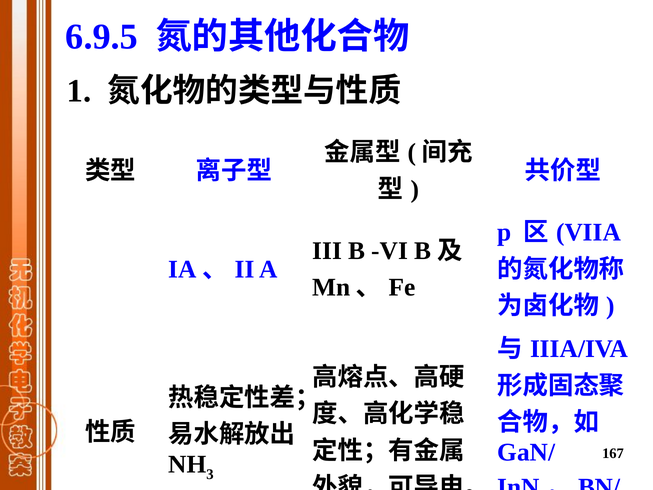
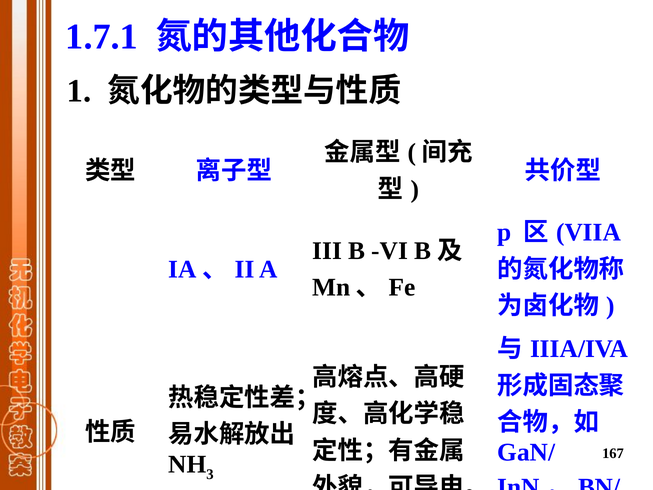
6.9.5: 6.9.5 -> 1.7.1
